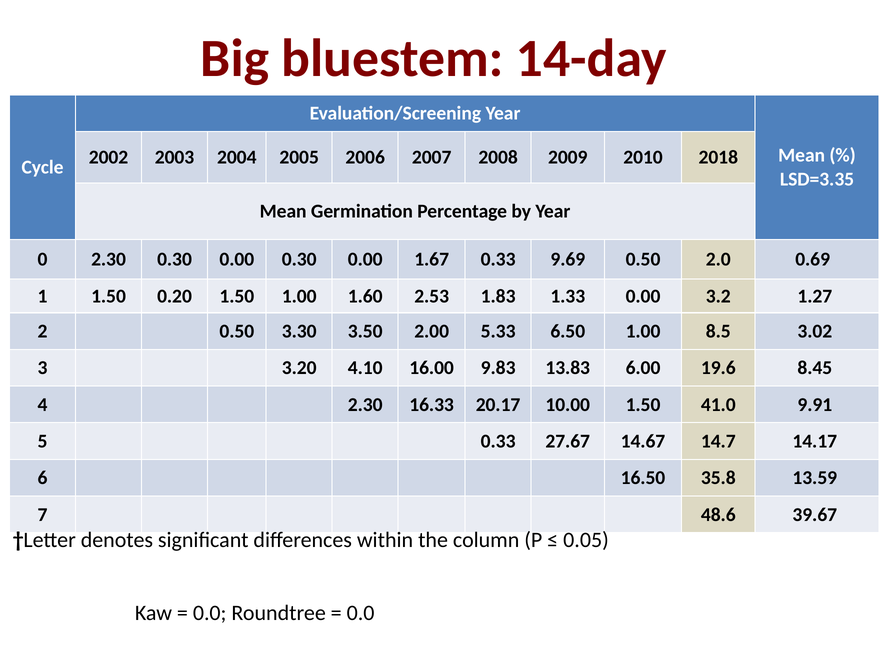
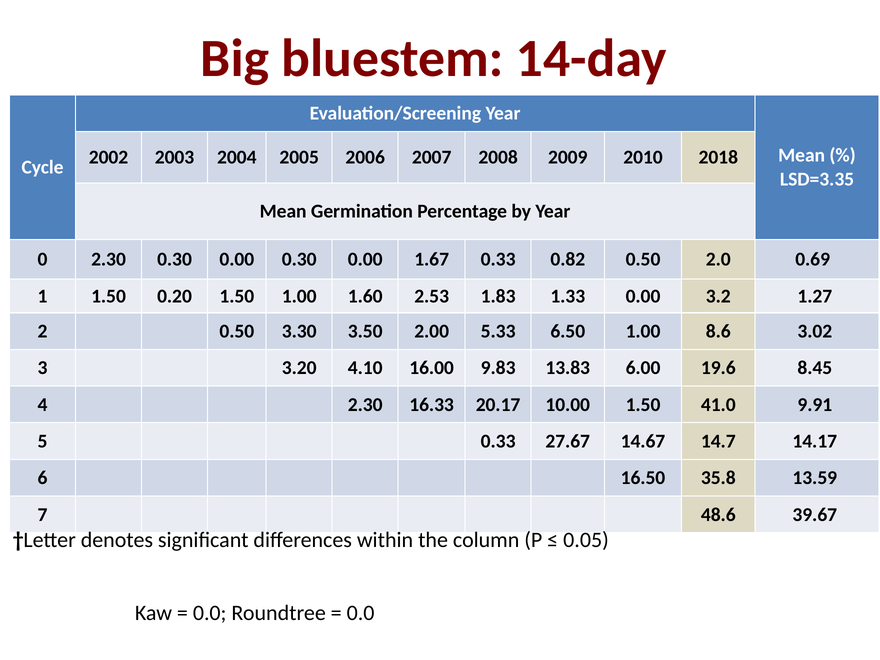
9.69: 9.69 -> 0.82
8.5: 8.5 -> 8.6
